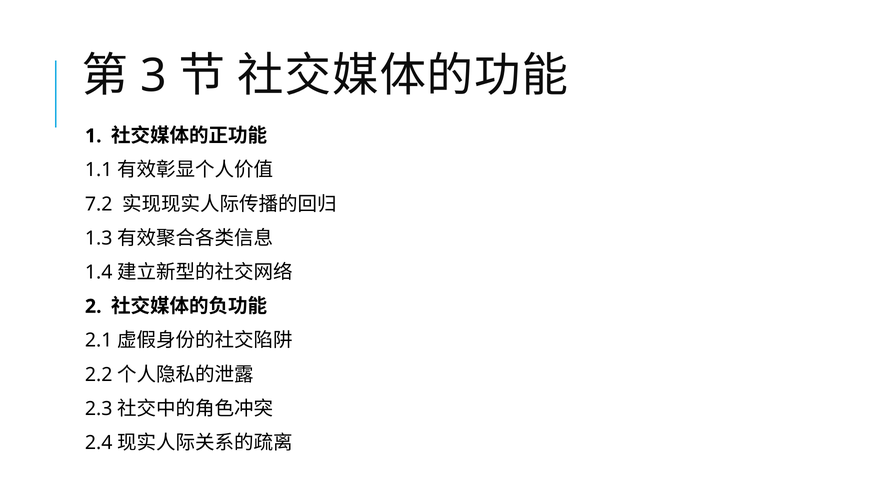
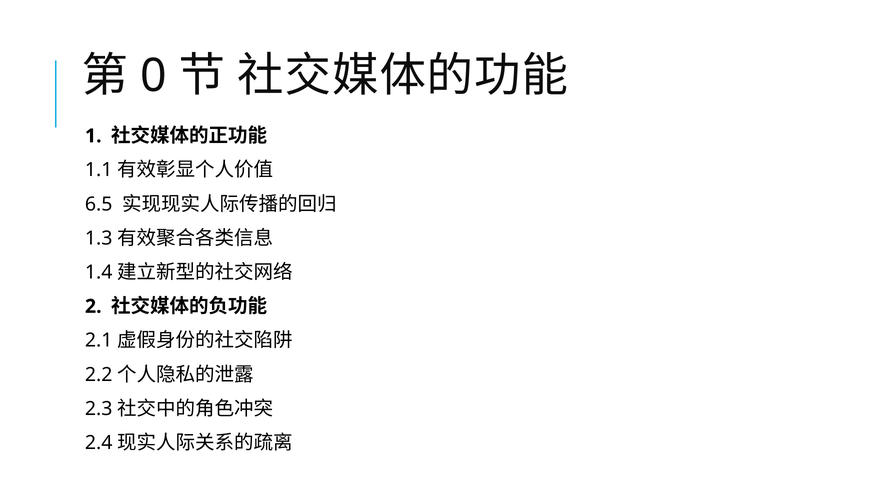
3: 3 -> 0
7.2: 7.2 -> 6.5
